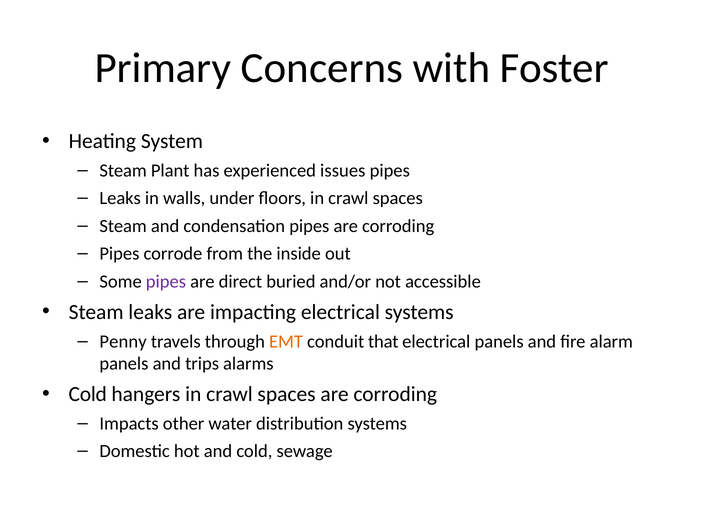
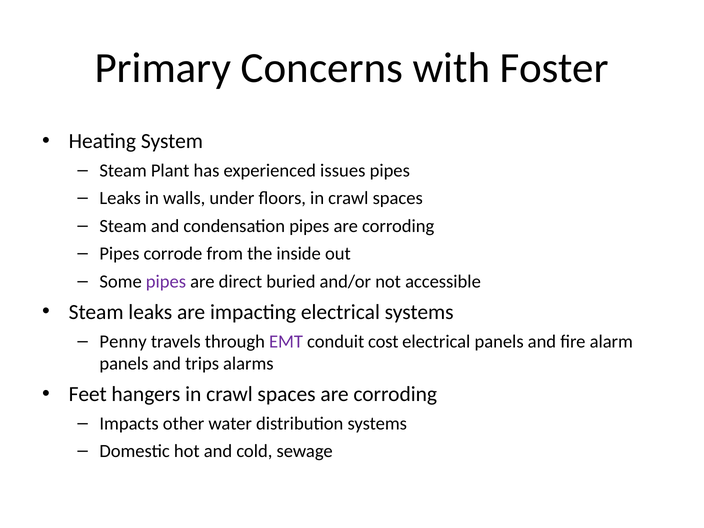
EMT colour: orange -> purple
that: that -> cost
Cold at (88, 394): Cold -> Feet
